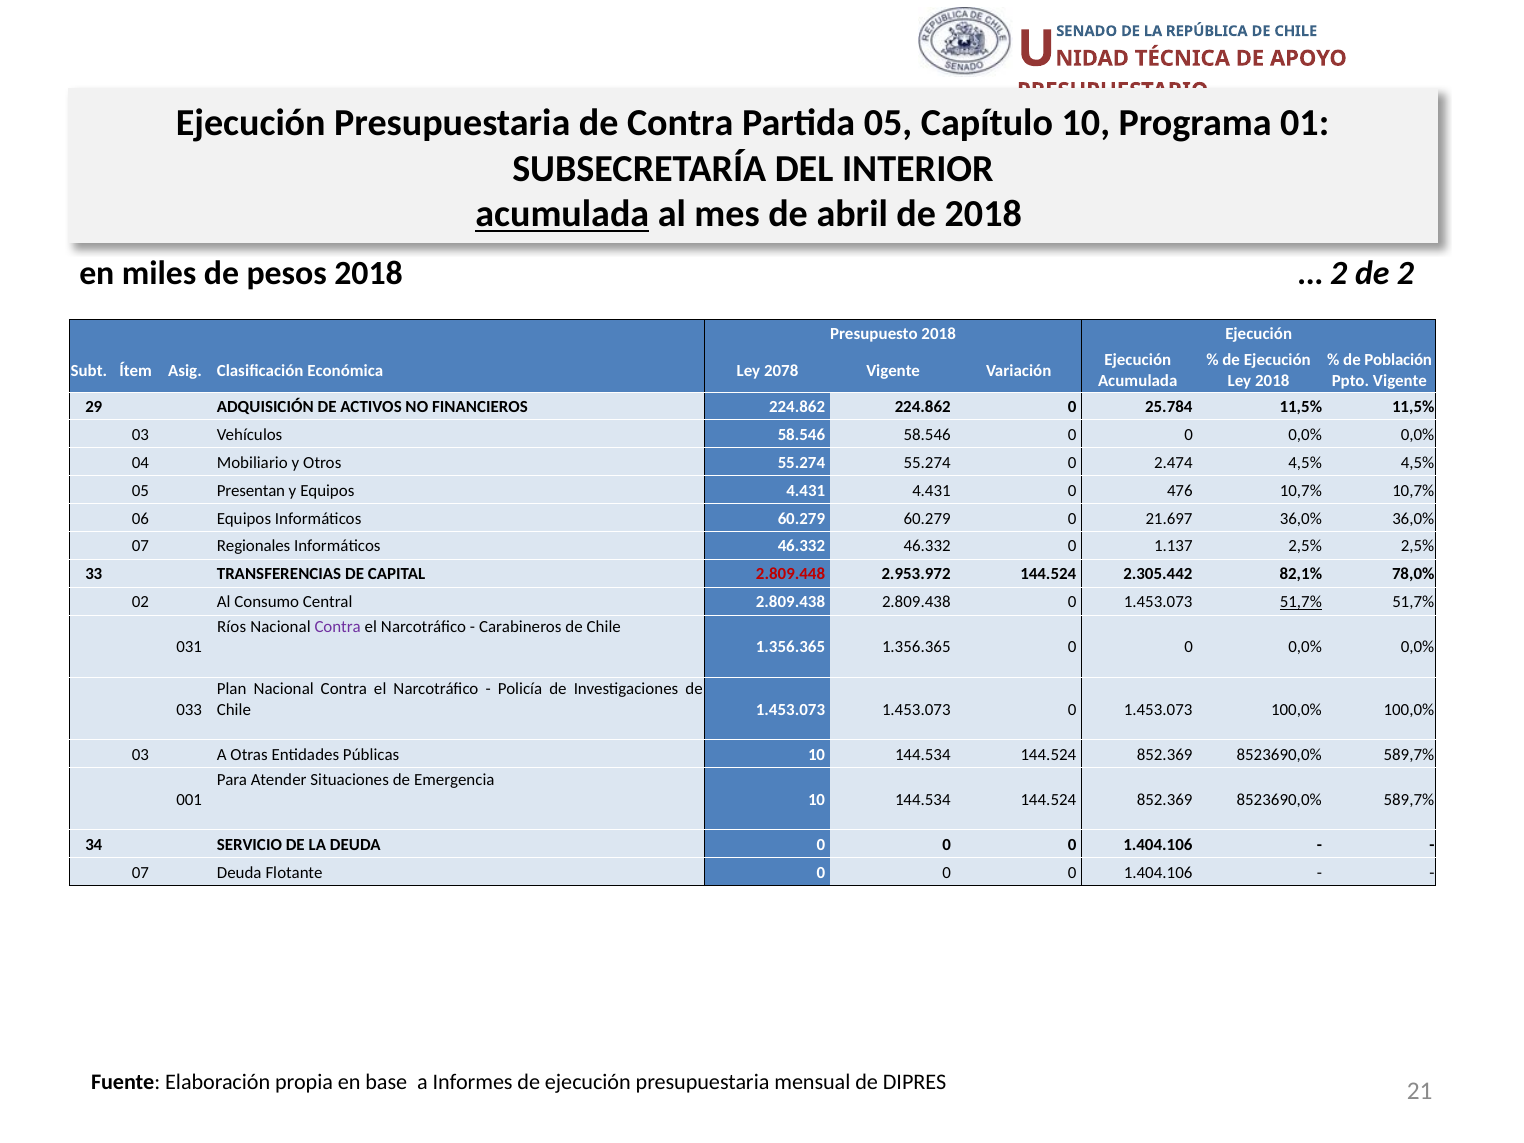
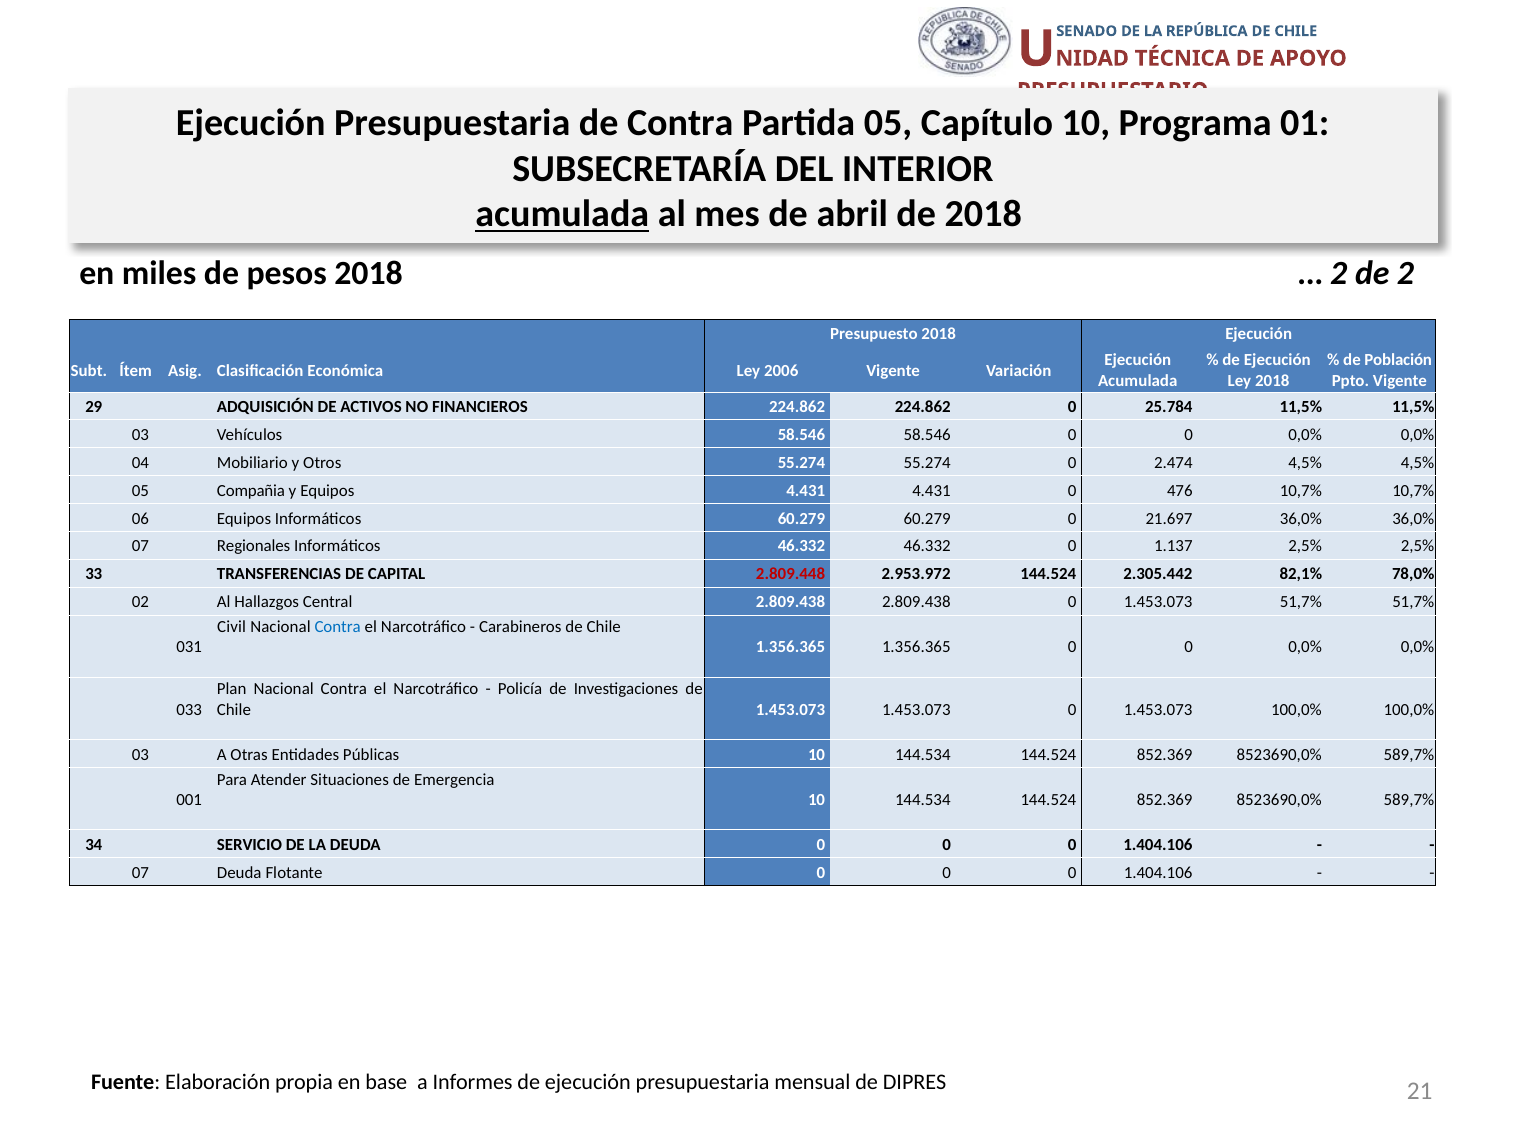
2078: 2078 -> 2006
Presentan: Presentan -> Compañia
Consumo: Consumo -> Hallazgos
51,7% at (1301, 602) underline: present -> none
Ríos: Ríos -> Civil
Contra at (338, 627) colour: purple -> blue
